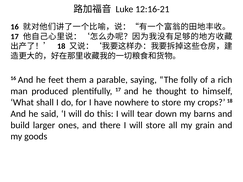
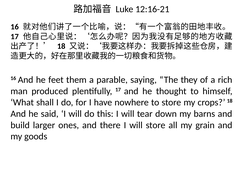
folly: folly -> they
